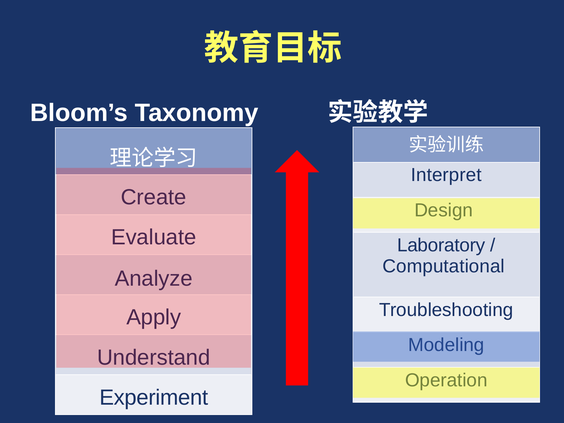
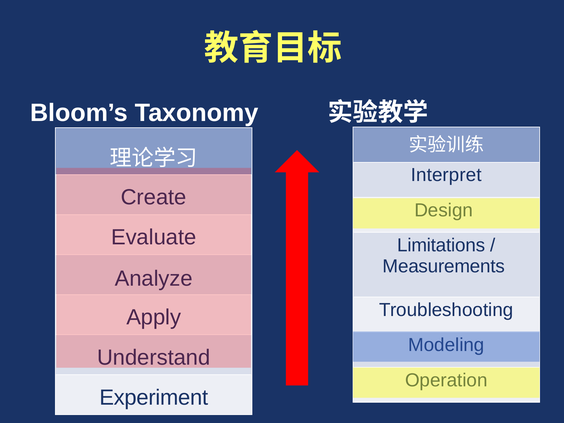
Laboratory: Laboratory -> Limitations
Computational: Computational -> Measurements
